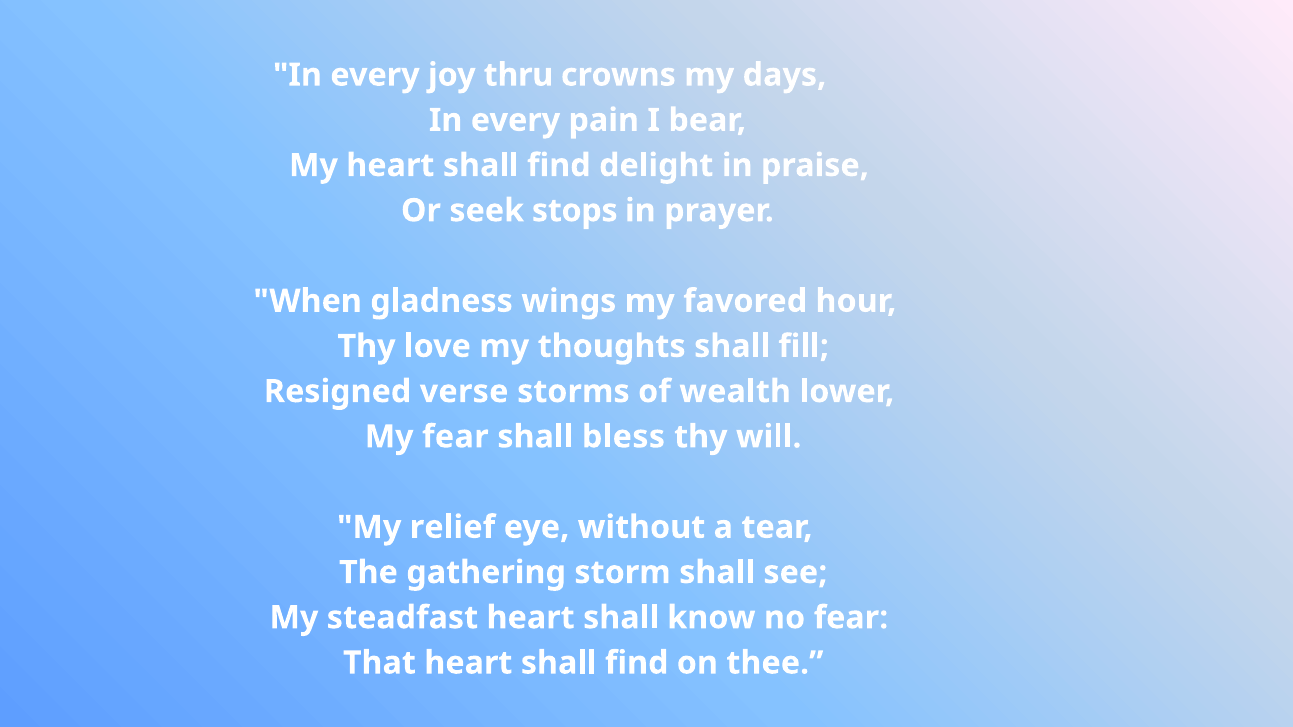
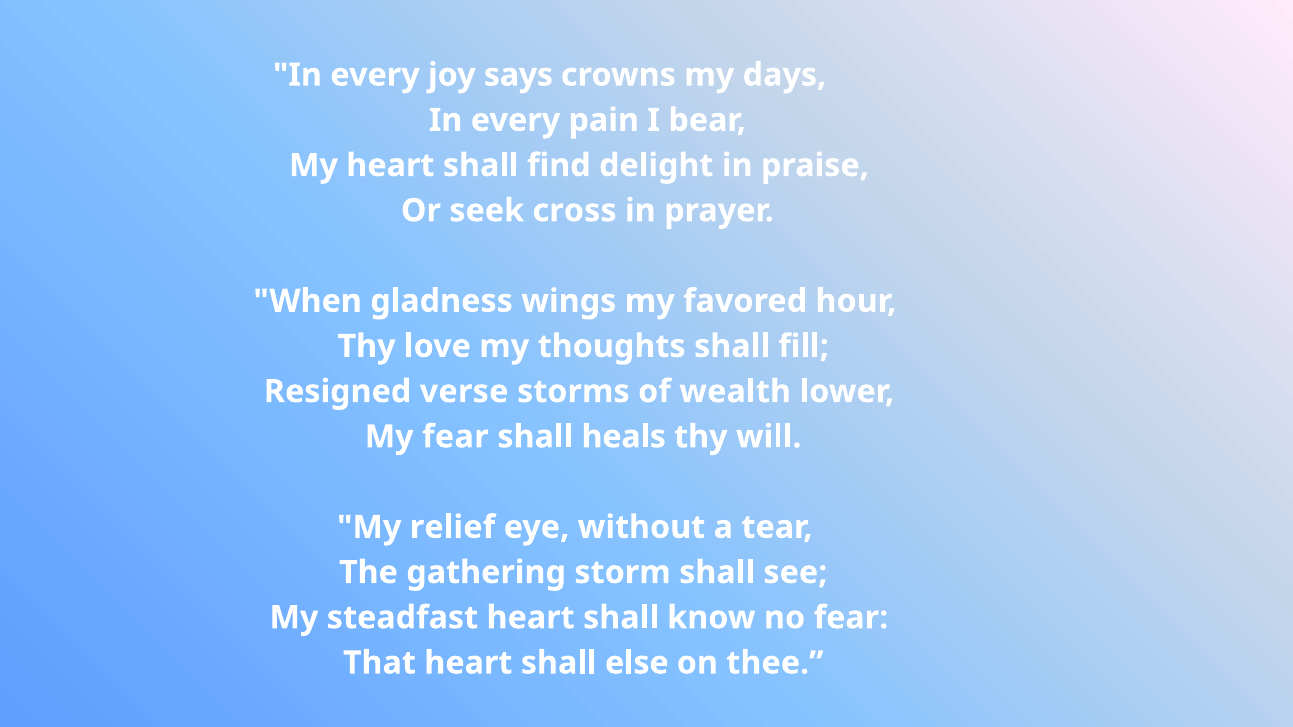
thru: thru -> says
stops: stops -> cross
bless: bless -> heals
That heart shall find: find -> else
